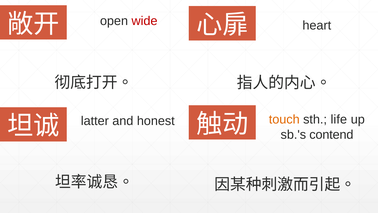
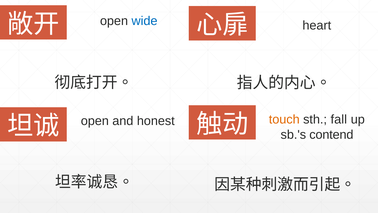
wide colour: red -> blue
latter at (95, 121): latter -> open
life: life -> fall
